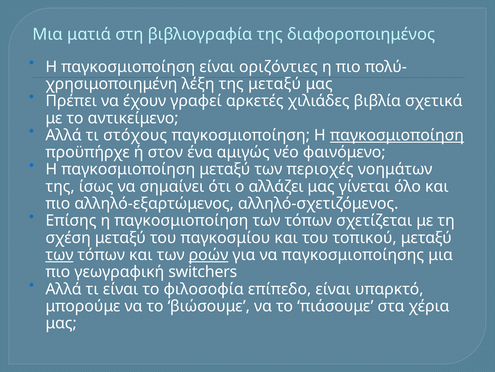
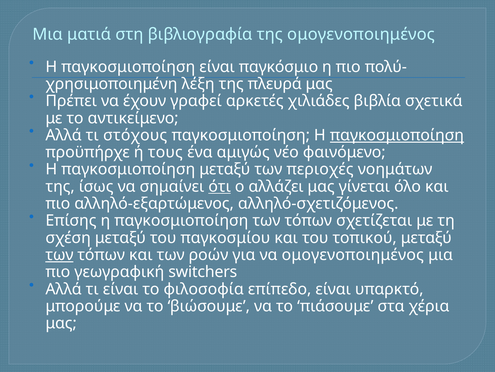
της διαφοροποιημένος: διαφοροποιημένος -> ομογενοποιημένος
οριζόντιες: οριζόντιες -> παγκόσμιο
της μεταξύ: μεταξύ -> πλευρά
στον: στον -> τους
ότι underline: none -> present
ροών underline: present -> none
να παγκοσμιοποίησης: παγκοσμιοποίησης -> ομογενοποιημένος
